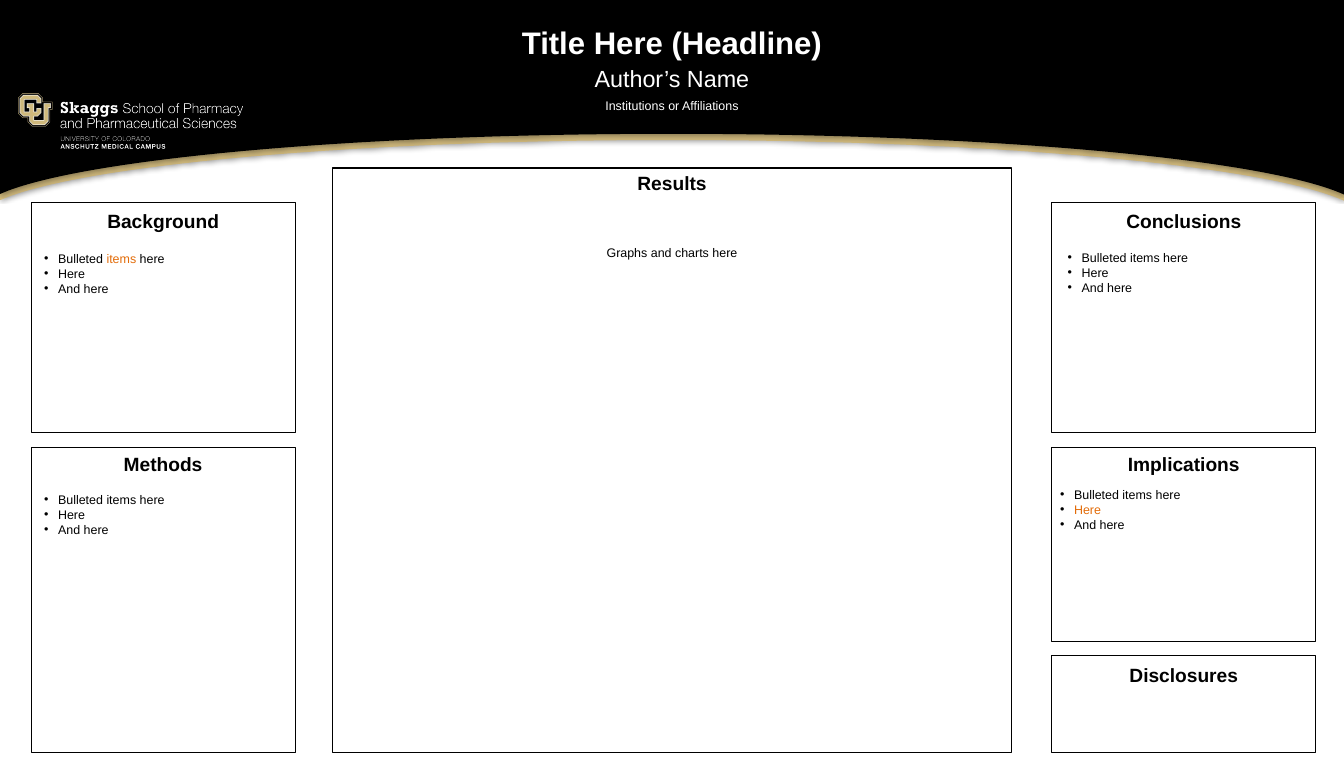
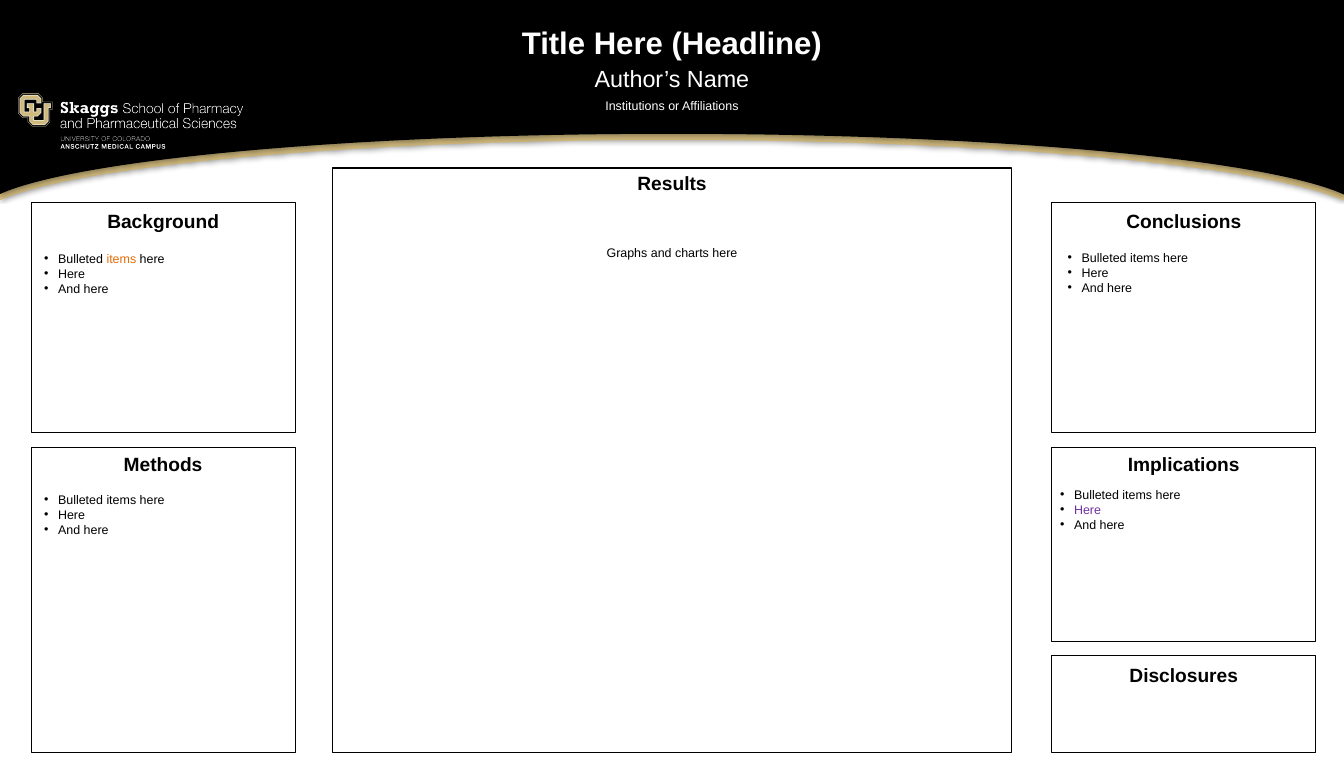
Here at (1088, 510) colour: orange -> purple
